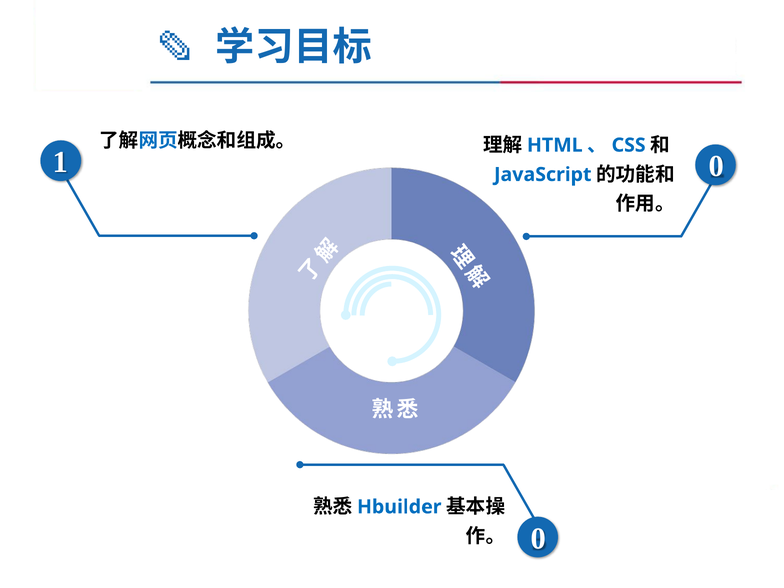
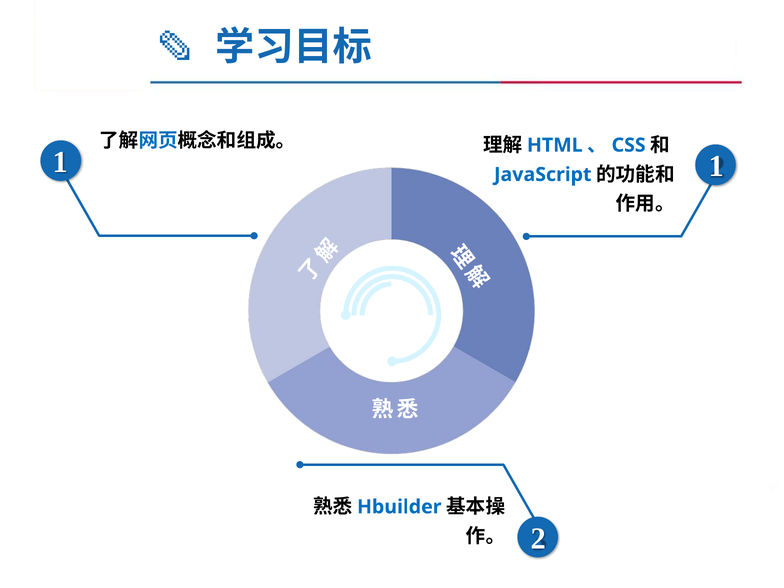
1 0: 0 -> 1
0 at (538, 539): 0 -> 2
